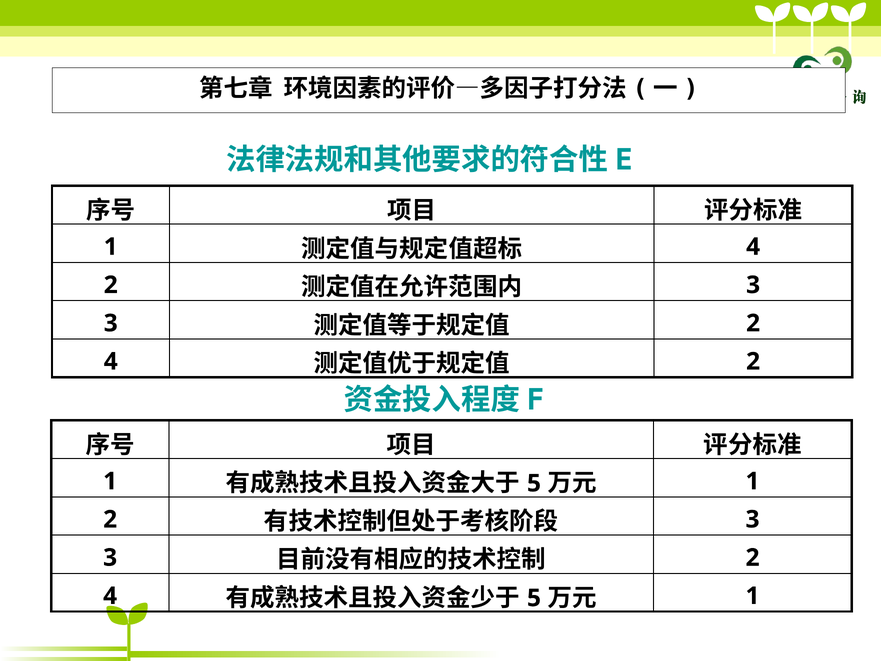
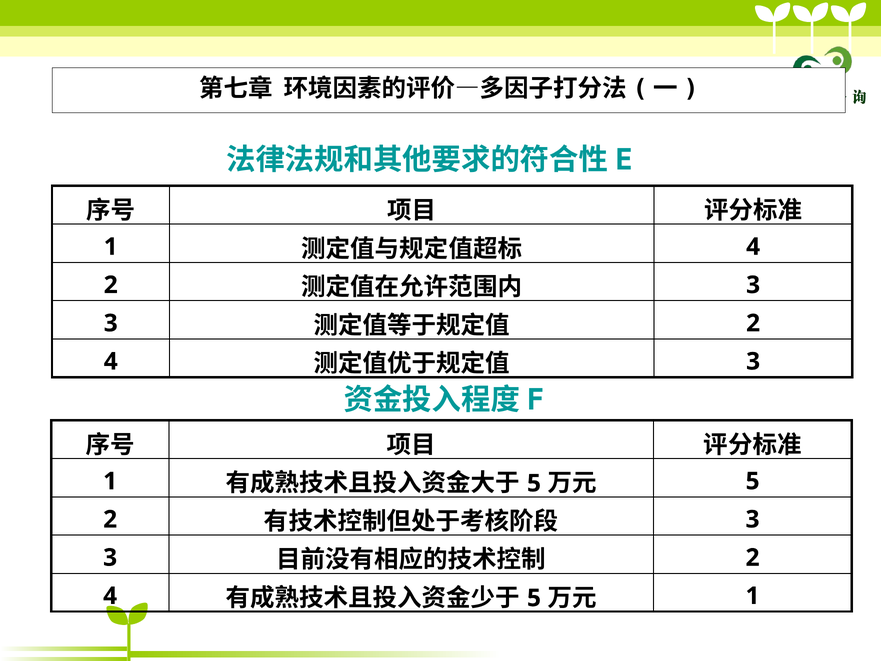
2 at (753, 361): 2 -> 3
1 at (753, 481): 1 -> 5
